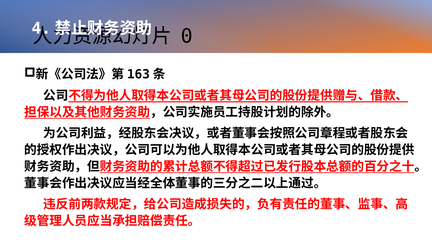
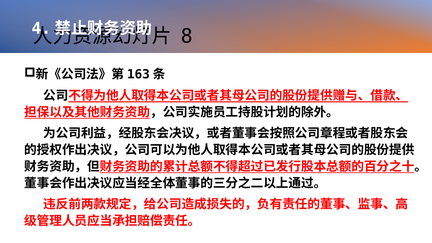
0: 0 -> 8
